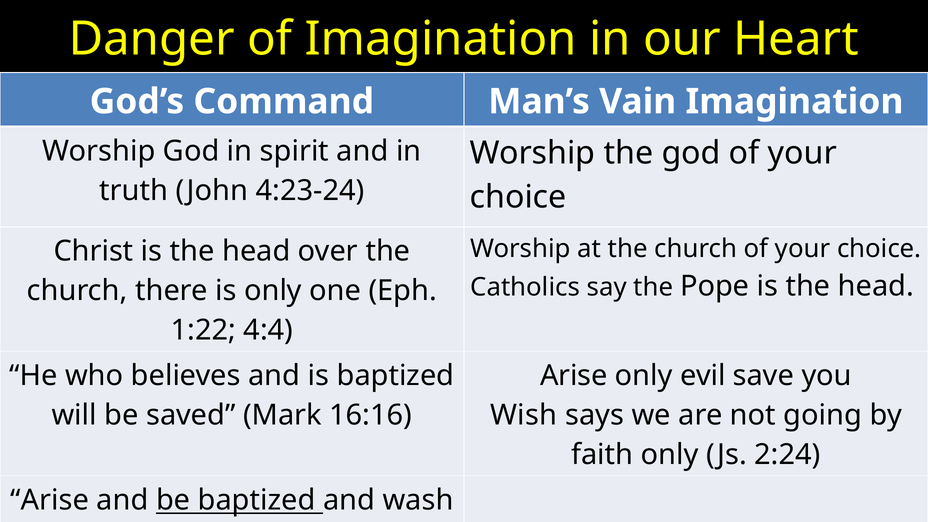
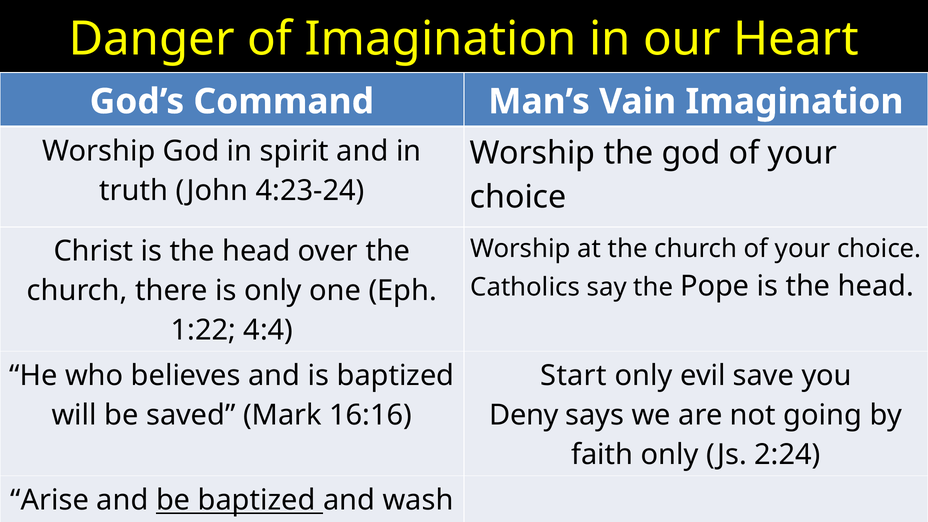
Arise at (574, 376): Arise -> Start
Wish: Wish -> Deny
